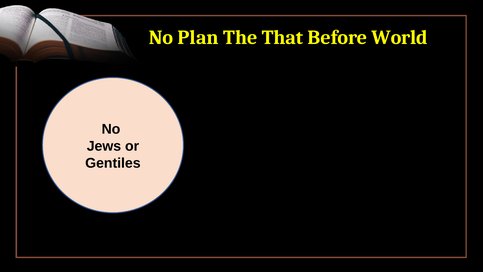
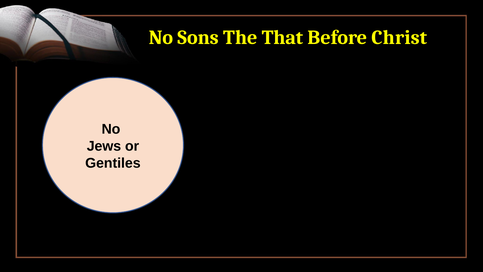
Plan: Plan -> Sons
World: World -> Christ
